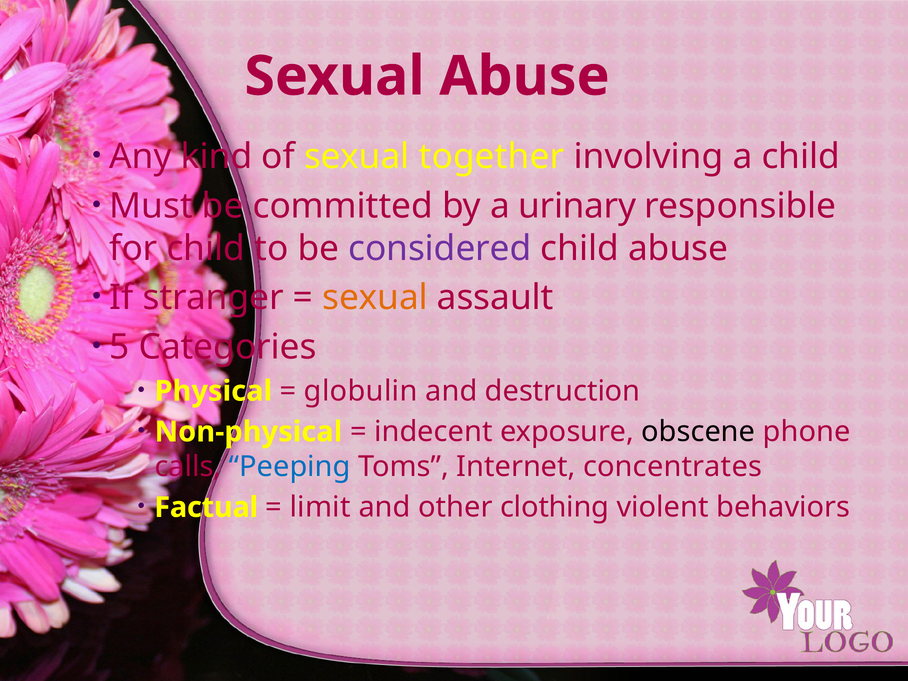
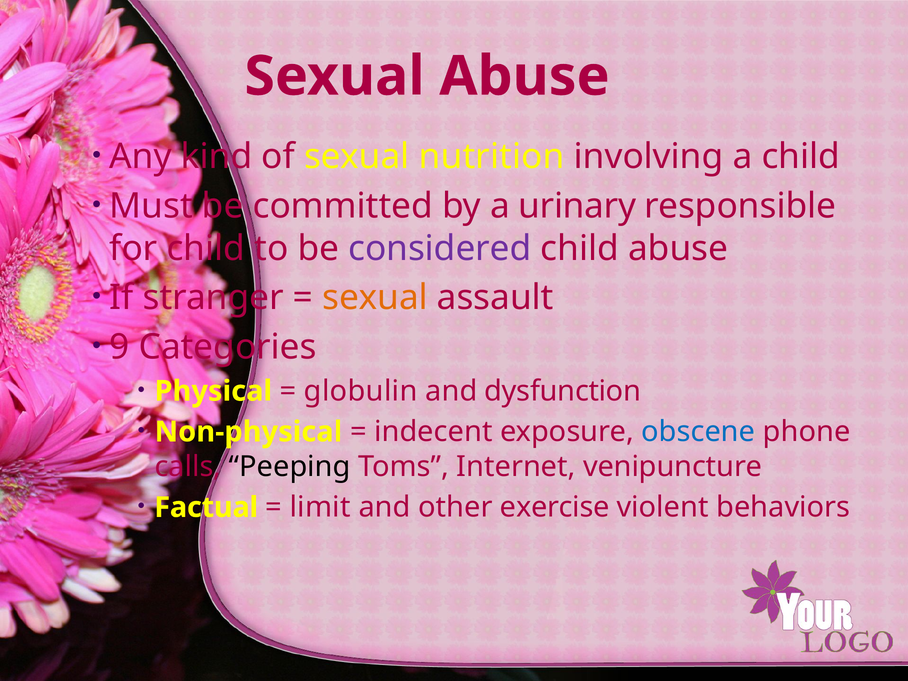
together: together -> nutrition
5: 5 -> 9
destruction: destruction -> dysfunction
obscene colour: black -> blue
Peeping colour: blue -> black
concentrates: concentrates -> venipuncture
clothing: clothing -> exercise
